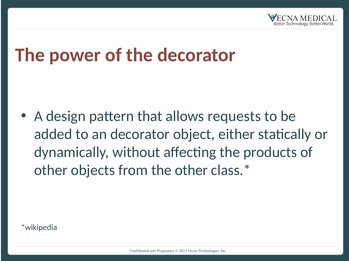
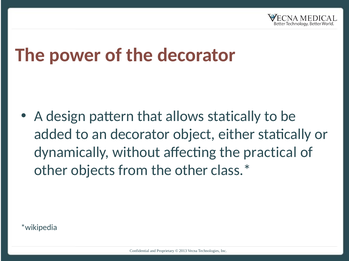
allows requests: requests -> statically
products: products -> practical
